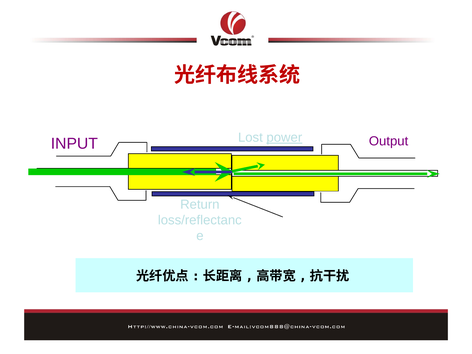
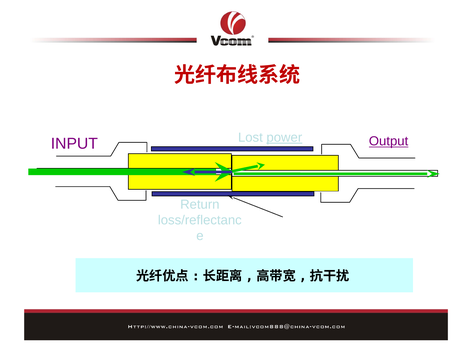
Output underline: none -> present
